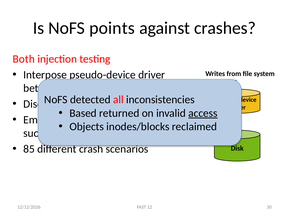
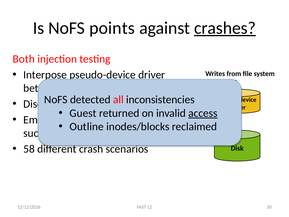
crashes underline: none -> present
Based: Based -> Guest
Objects: Objects -> Outline
85: 85 -> 58
